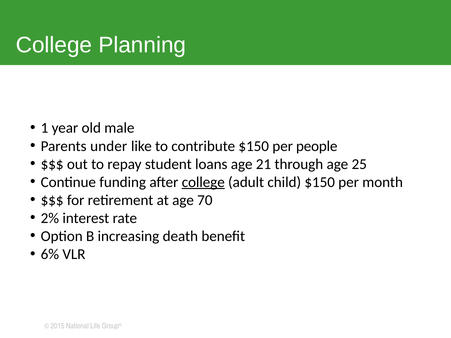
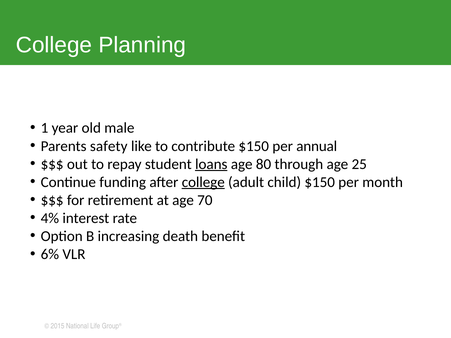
under: under -> safety
people: people -> annual
loans underline: none -> present
21: 21 -> 80
2%: 2% -> 4%
